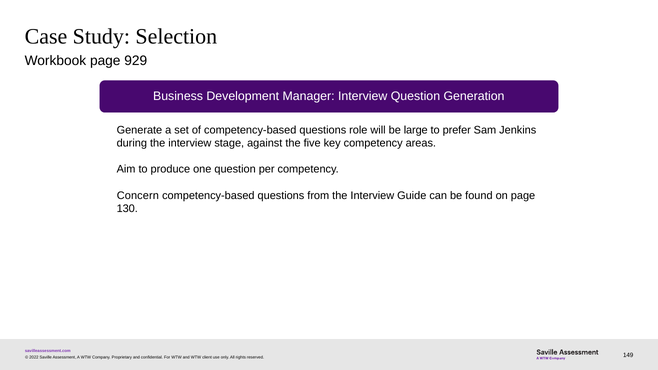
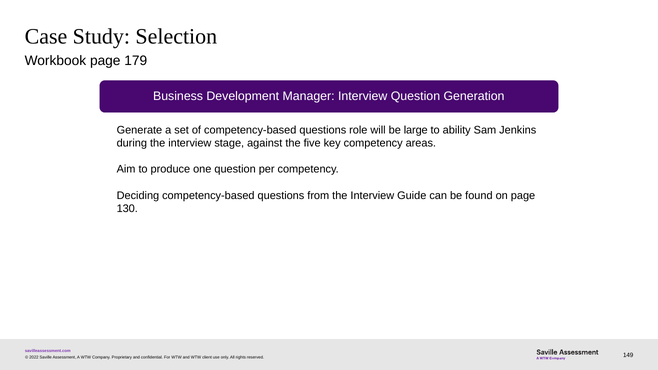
929: 929 -> 179
prefer: prefer -> ability
Concern: Concern -> Deciding
